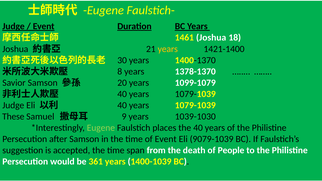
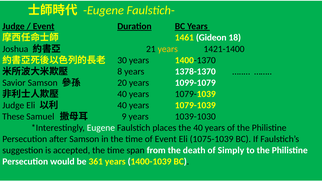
1461 Joshua: Joshua -> Gideon
Eugene at (101, 128) colour: light green -> white
9079-1039: 9079-1039 -> 1075-1039
People: People -> Simply
